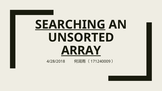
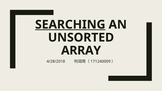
ARRAY underline: present -> none
